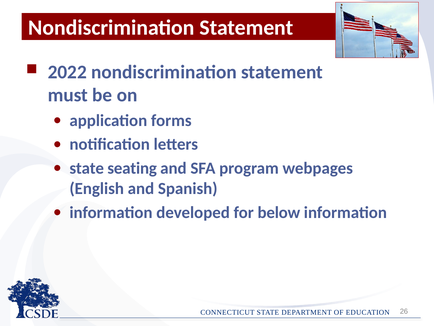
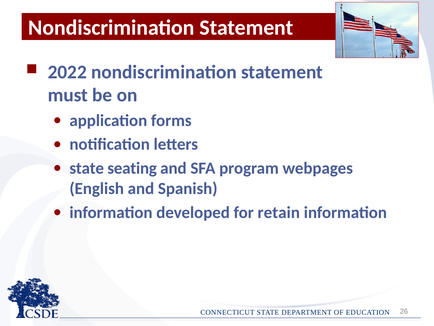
below: below -> retain
